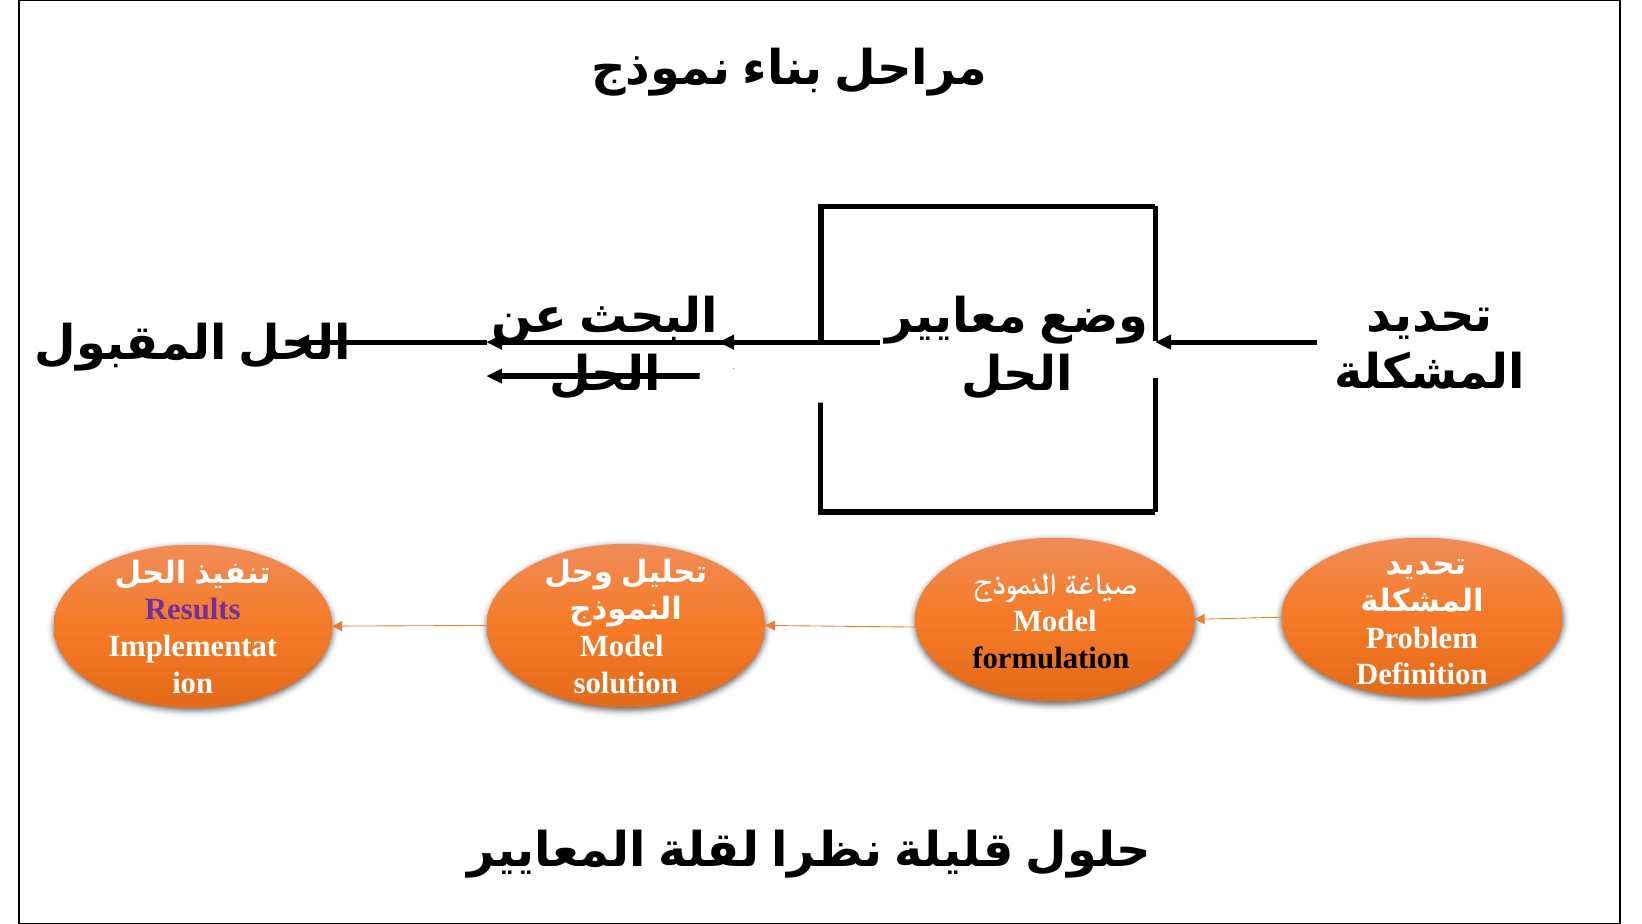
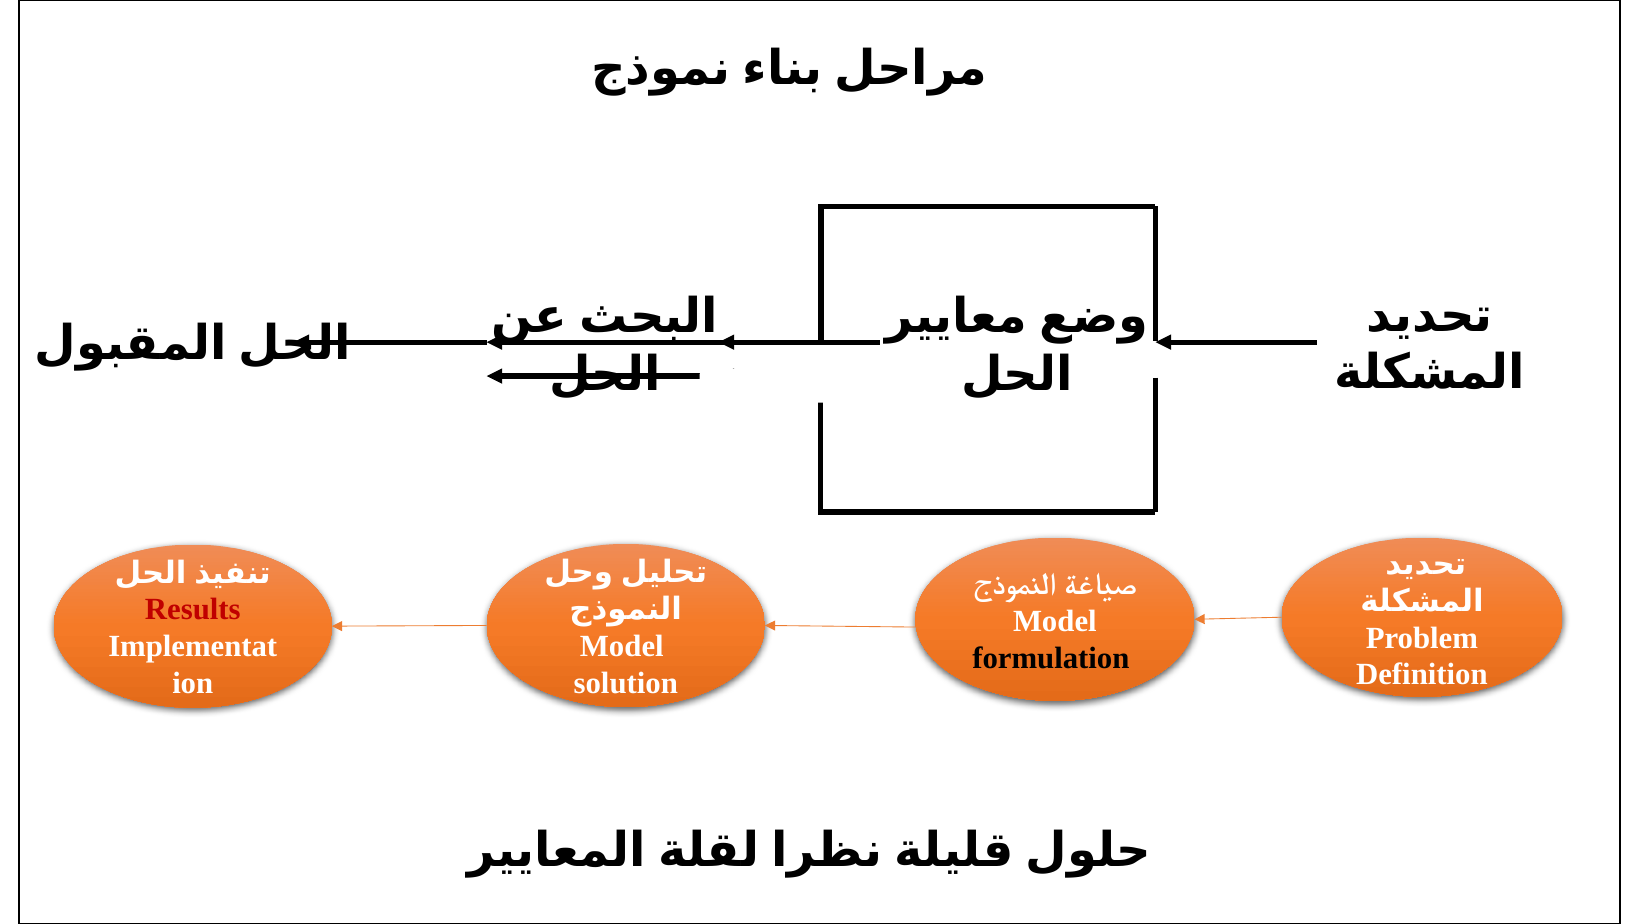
Results colour: purple -> red
